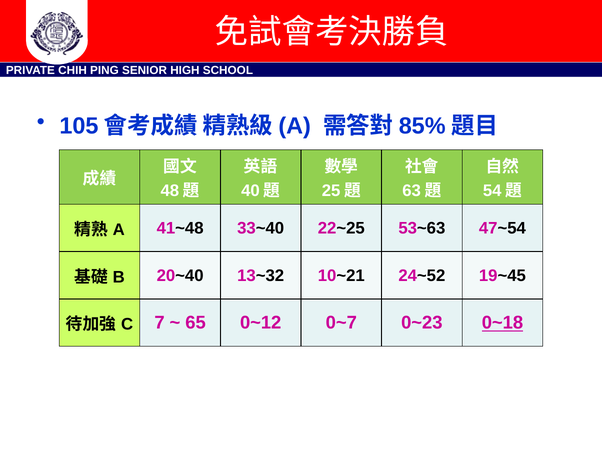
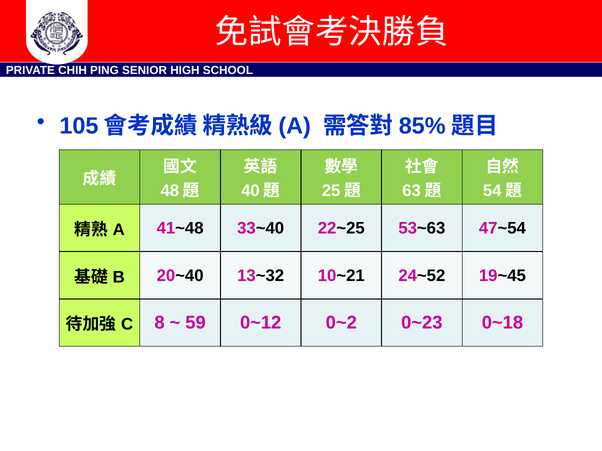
7: 7 -> 8
65: 65 -> 59
0~7: 0~7 -> 0~2
0~18 underline: present -> none
